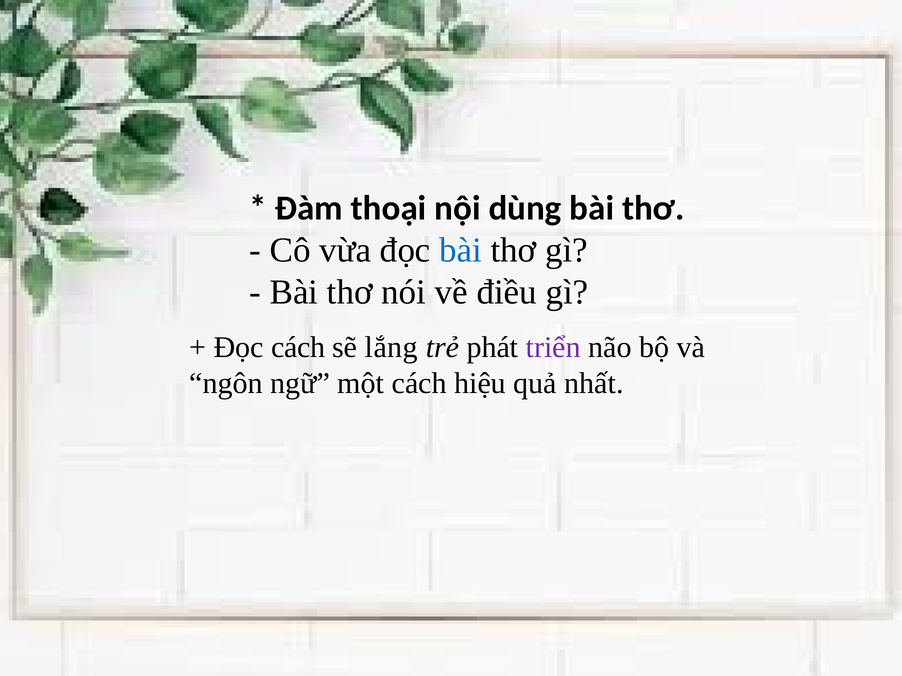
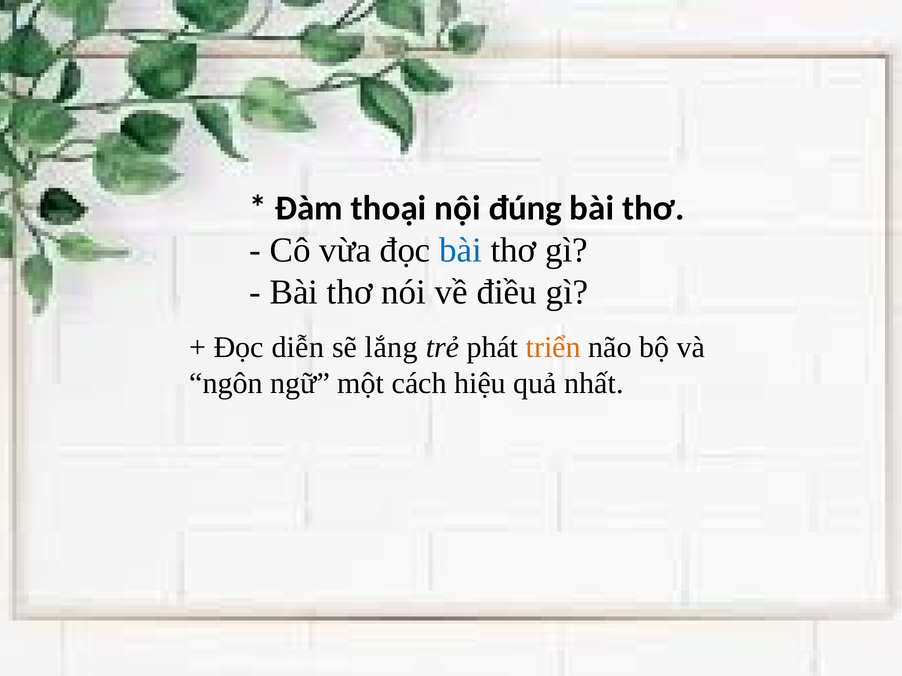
dùng: dùng -> đúng
Đọc cách: cách -> diễn
triển colour: purple -> orange
